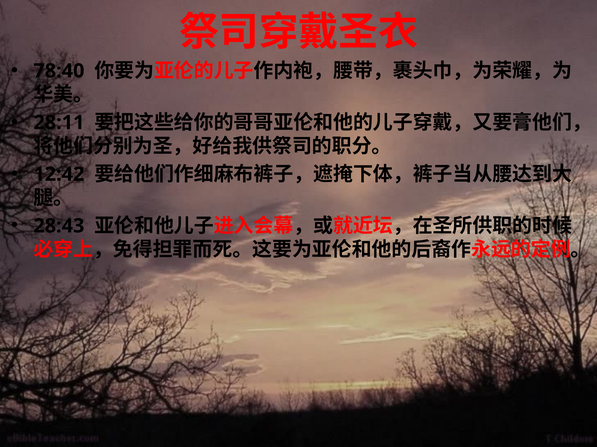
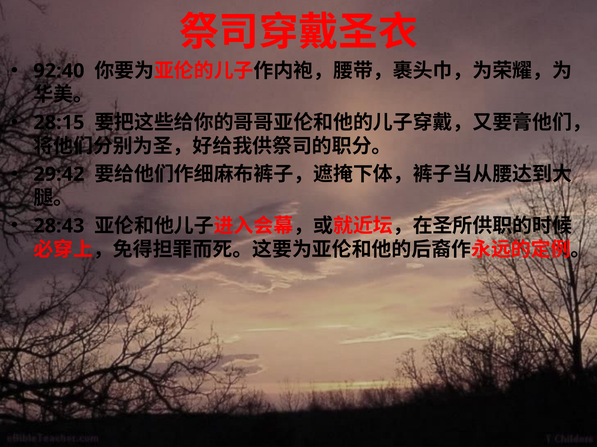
78:40: 78:40 -> 92:40
28:11: 28:11 -> 28:15
12:42: 12:42 -> 29:42
